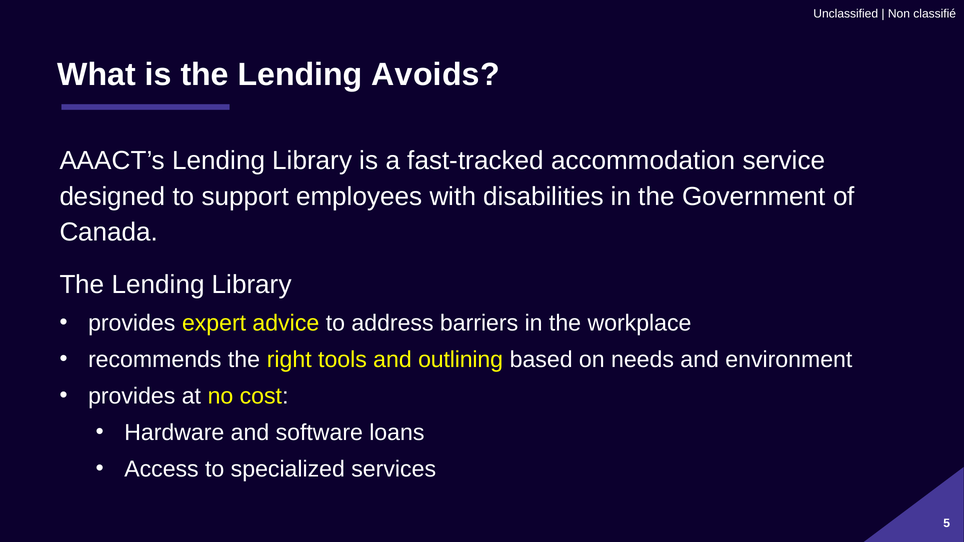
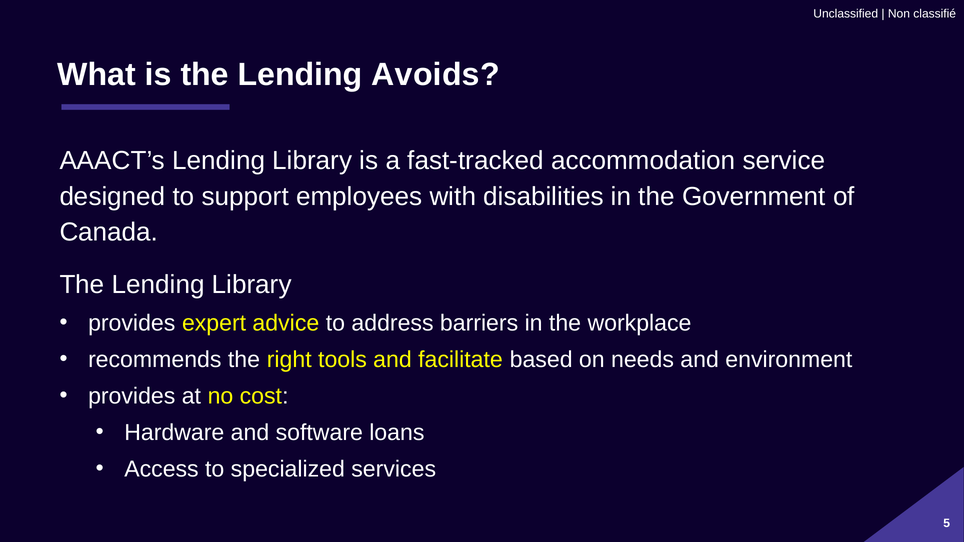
outlining: outlining -> facilitate
